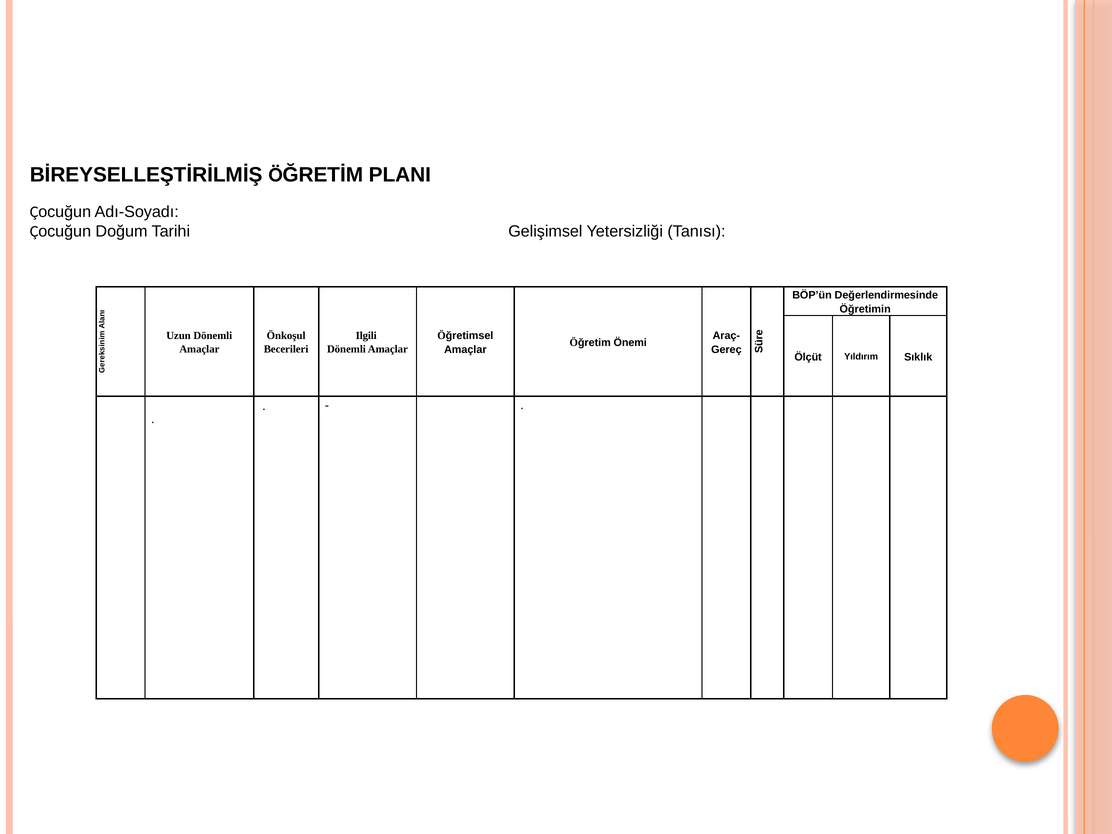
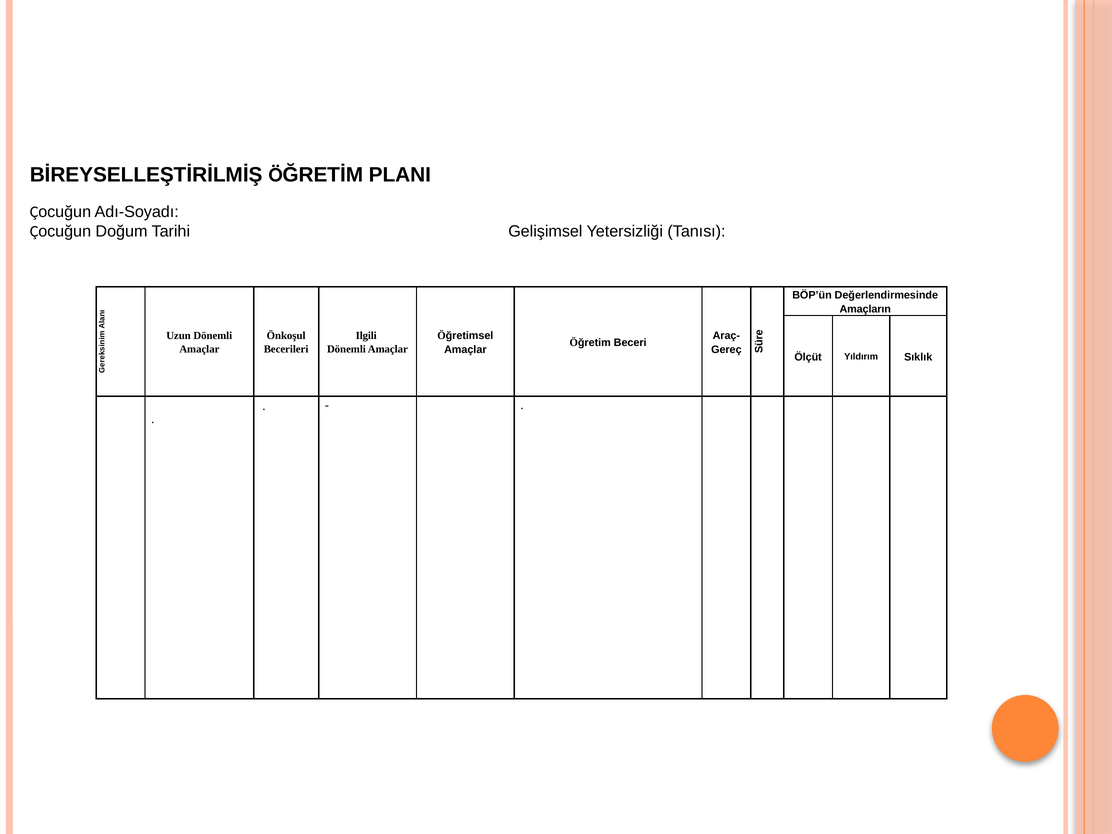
Öğretimin: Öğretimin -> Amaçların
Önemi: Önemi -> Beceri
